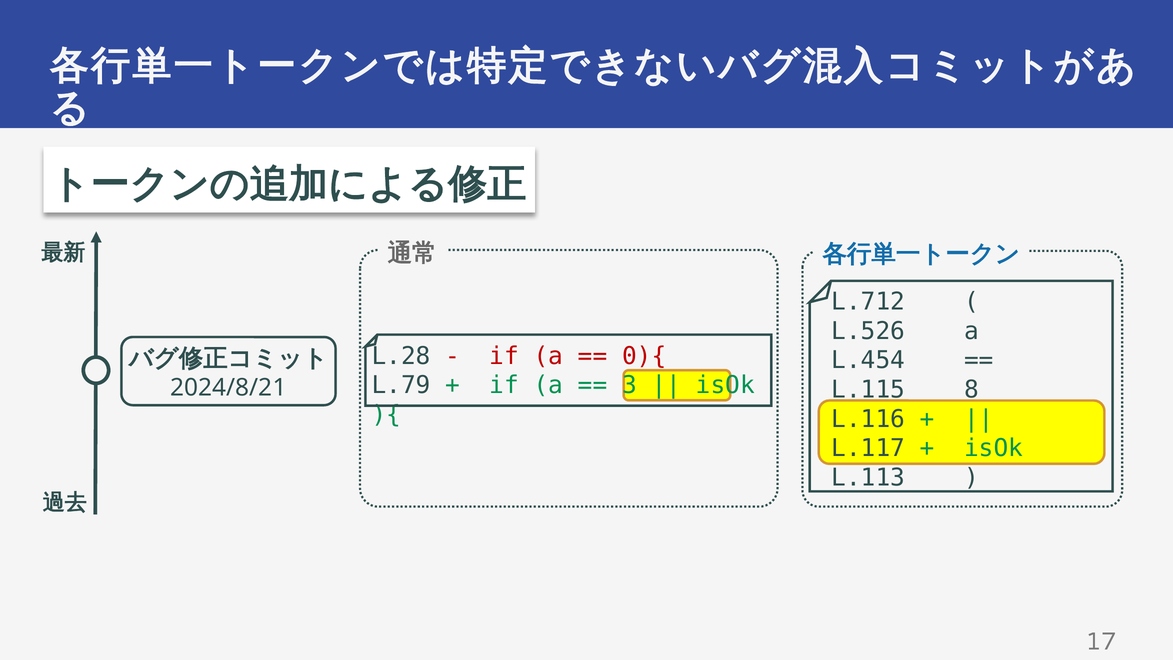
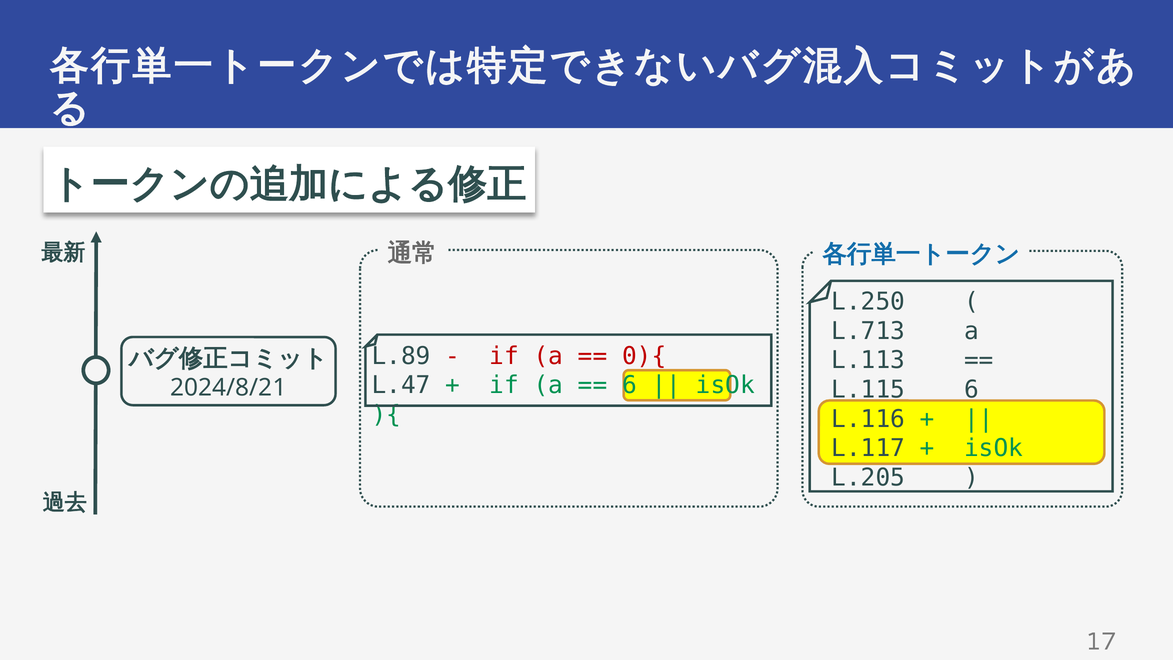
L.712: L.712 -> L.250
L.526: L.526 -> L.713
L.28: L.28 -> L.89
L.454: L.454 -> L.113
L.79: L.79 -> L.47
3 at (629, 385): 3 -> 6
L.115 8: 8 -> 6
L.113: L.113 -> L.205
